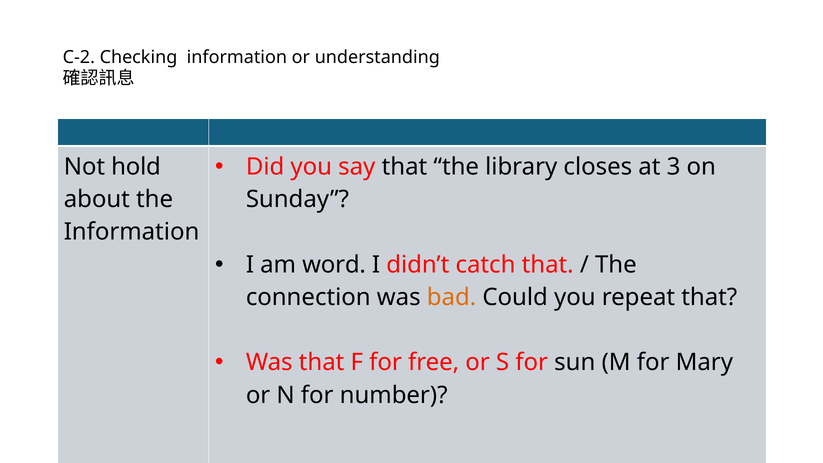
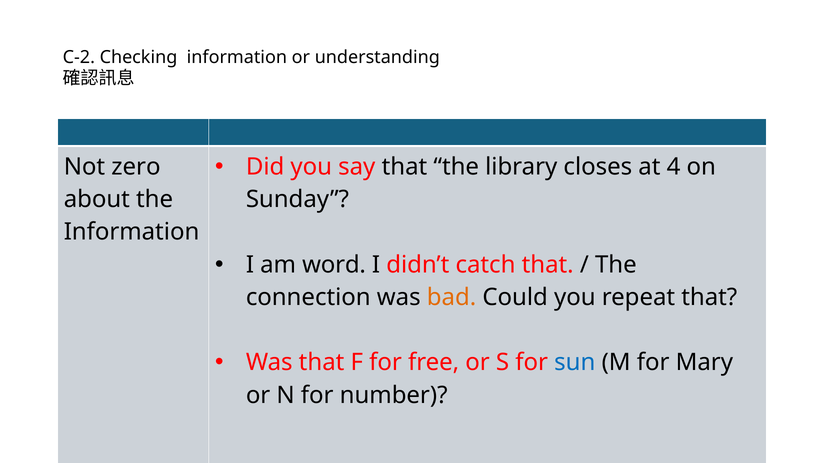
3: 3 -> 4
hold: hold -> zero
sun colour: black -> blue
